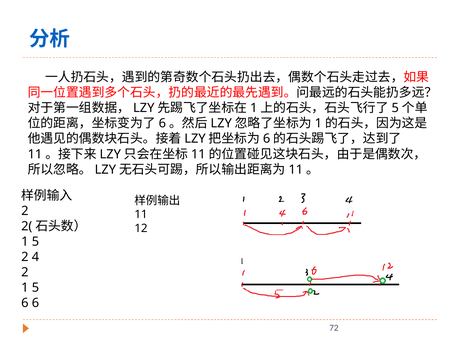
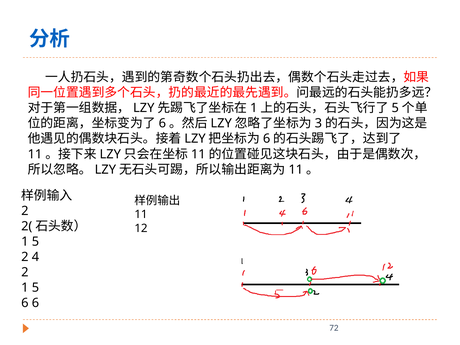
1 at (318, 123): 1 -> 3
